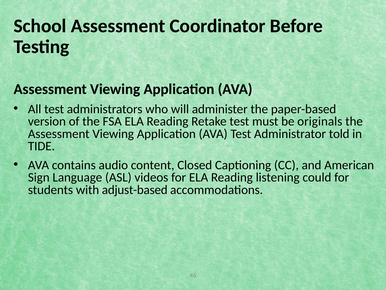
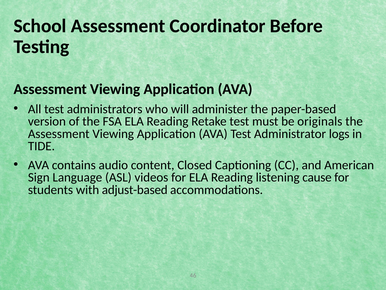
told: told -> logs
could: could -> cause
